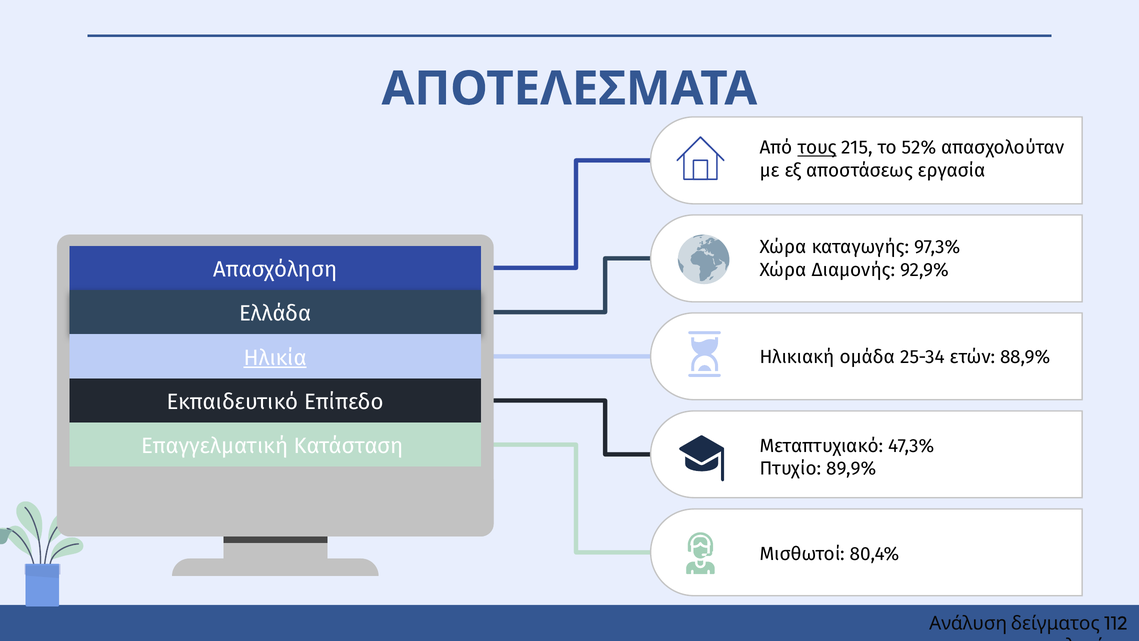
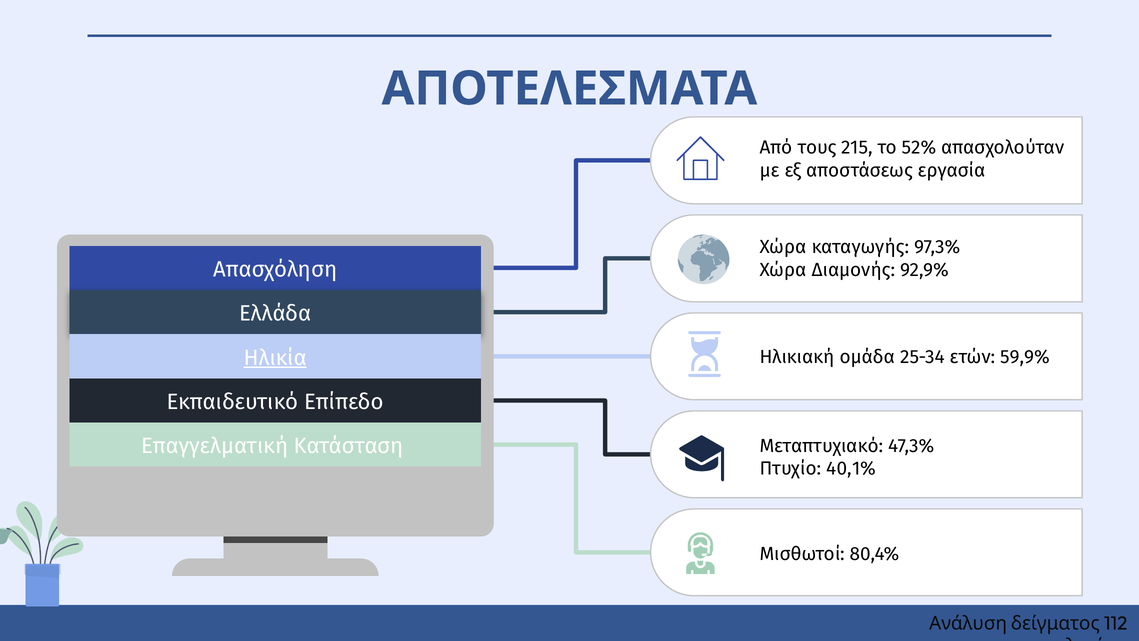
τους underline: present -> none
88,9%: 88,9% -> 59,9%
89,9%: 89,9% -> 40,1%
